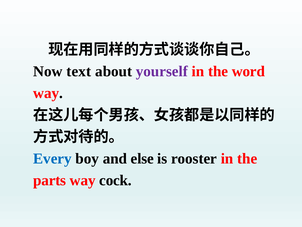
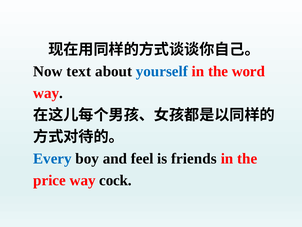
yourself colour: purple -> blue
else: else -> feel
rooster: rooster -> friends
parts: parts -> price
